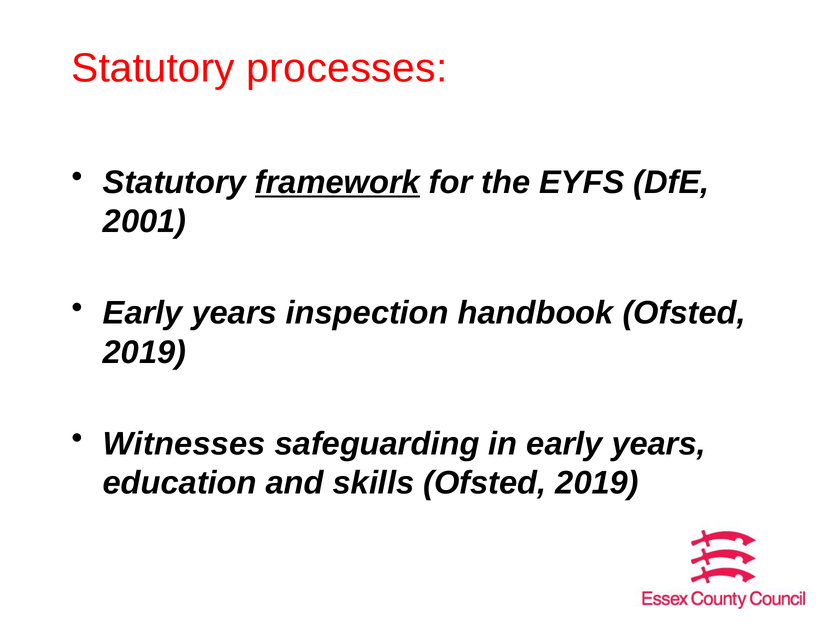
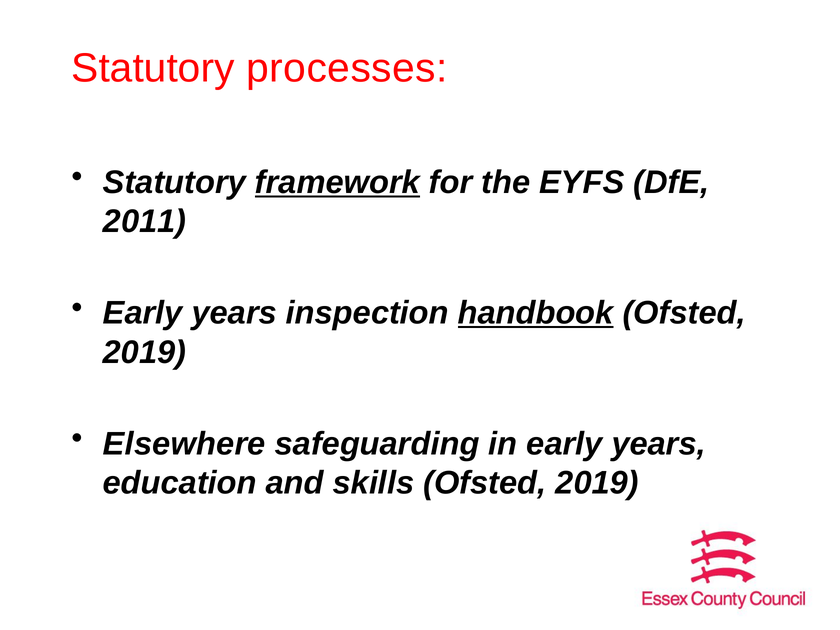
2001: 2001 -> 2011
handbook underline: none -> present
Witnesses: Witnesses -> Elsewhere
